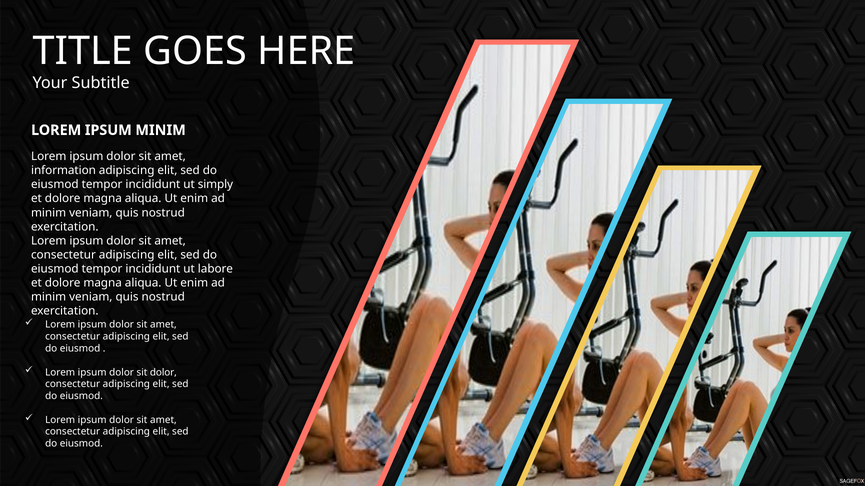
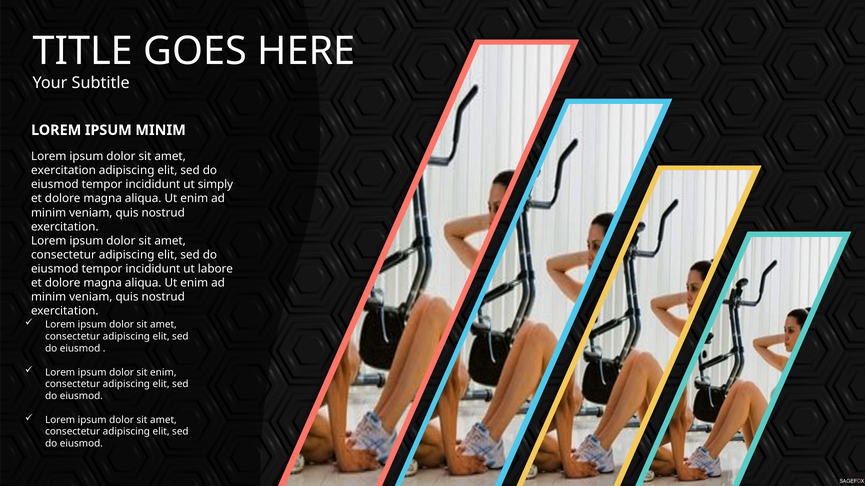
information at (63, 171): information -> exercitation
sit dolor: dolor -> enim
